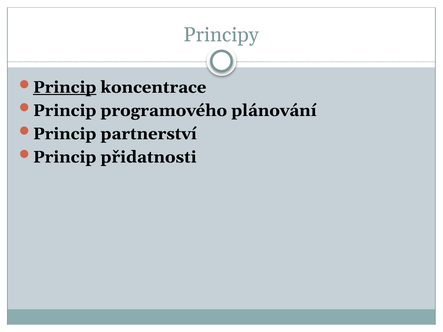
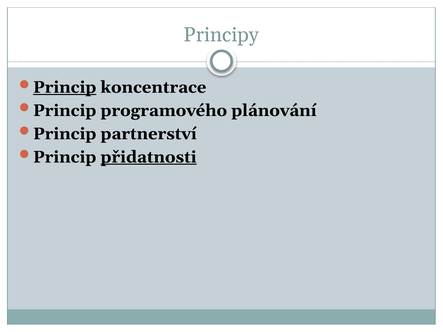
přidatnosti underline: none -> present
